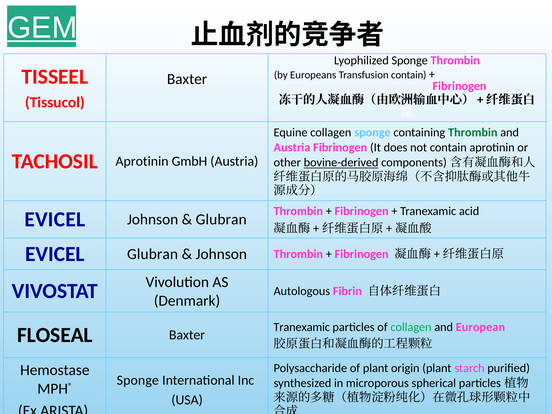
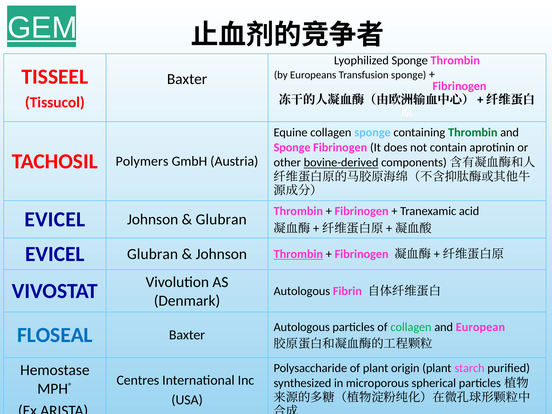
Transfusion contain: contain -> sponge
Austria at (292, 148): Austria -> Sponge
TACHOSIL Aprotinin: Aprotinin -> Polymers
Thrombin at (298, 254) underline: none -> present
Tranexamic at (302, 327): Tranexamic -> Autologous
FLOSEAL colour: black -> blue
Sponge at (138, 380): Sponge -> Centres
